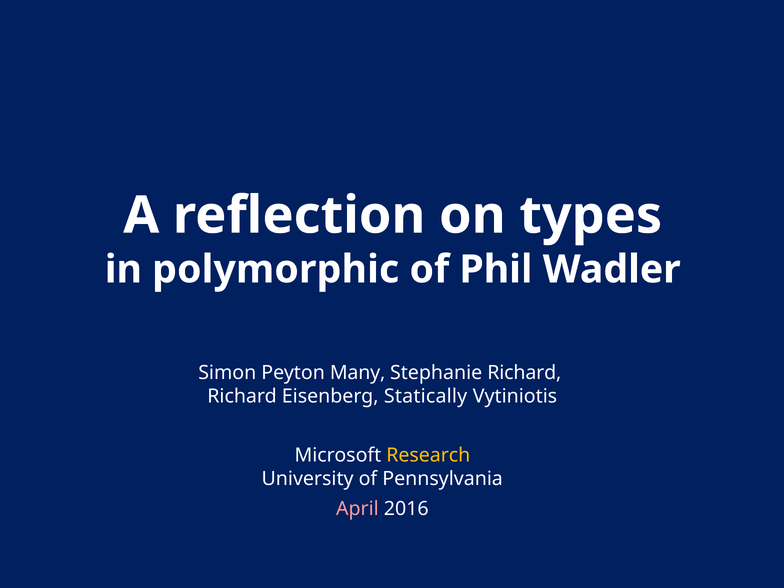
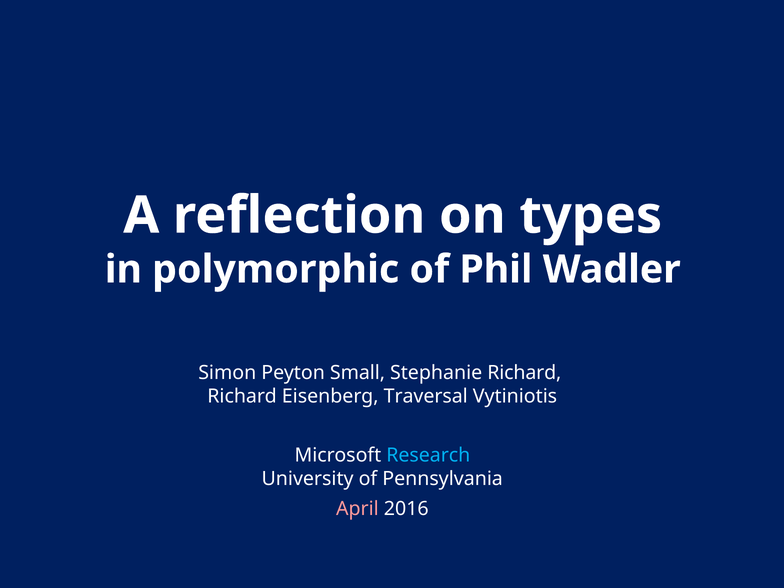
Many: Many -> Small
Statically: Statically -> Traversal
Research colour: yellow -> light blue
